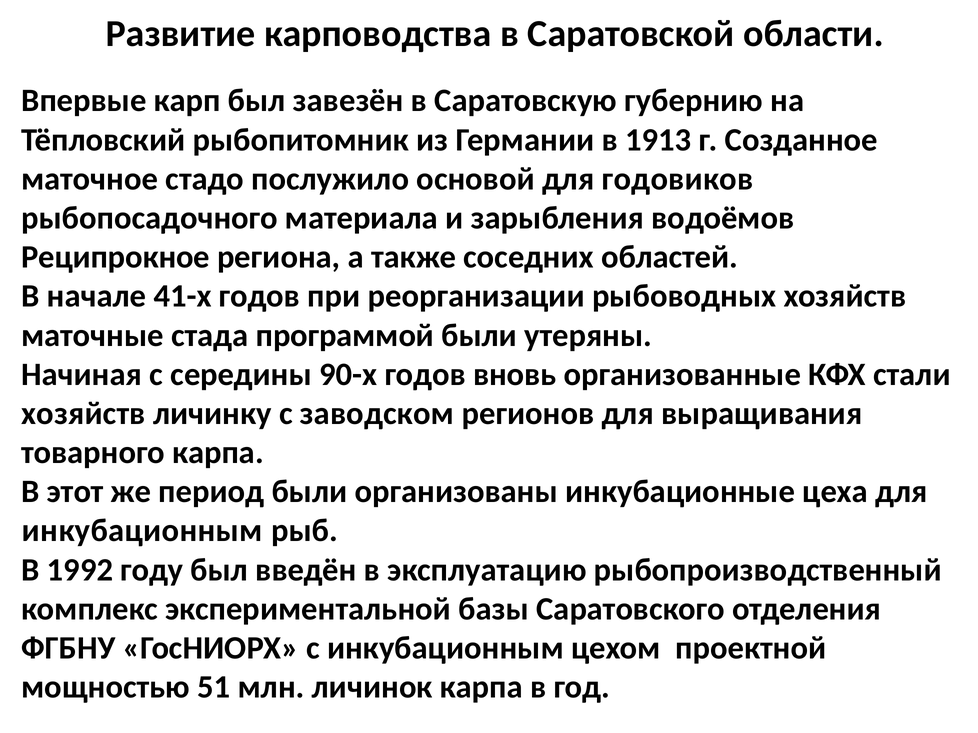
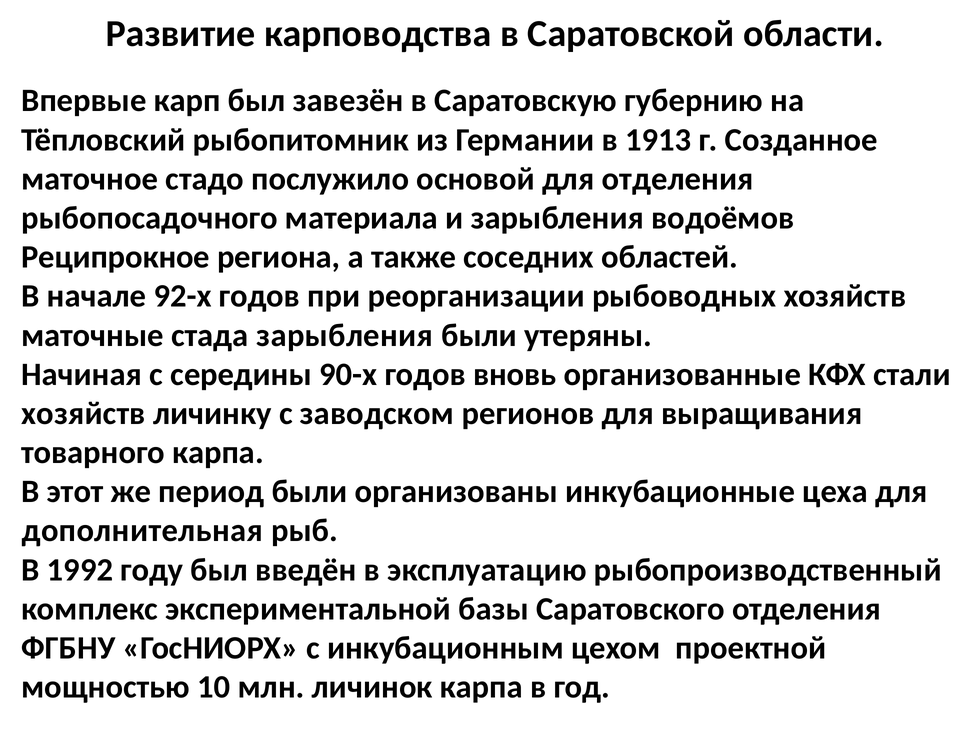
для годовиков: годовиков -> отделения
41-х: 41-х -> 92-х
стада программой: программой -> зарыбления
инкубационным at (142, 531): инкубационным -> дополнительная
51: 51 -> 10
